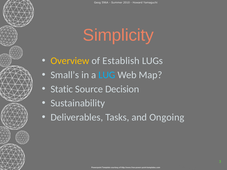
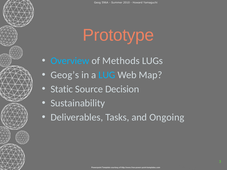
Simplicity: Simplicity -> Prototype
Overview colour: yellow -> light blue
Establish: Establish -> Methods
Small’s: Small’s -> Geog’s
